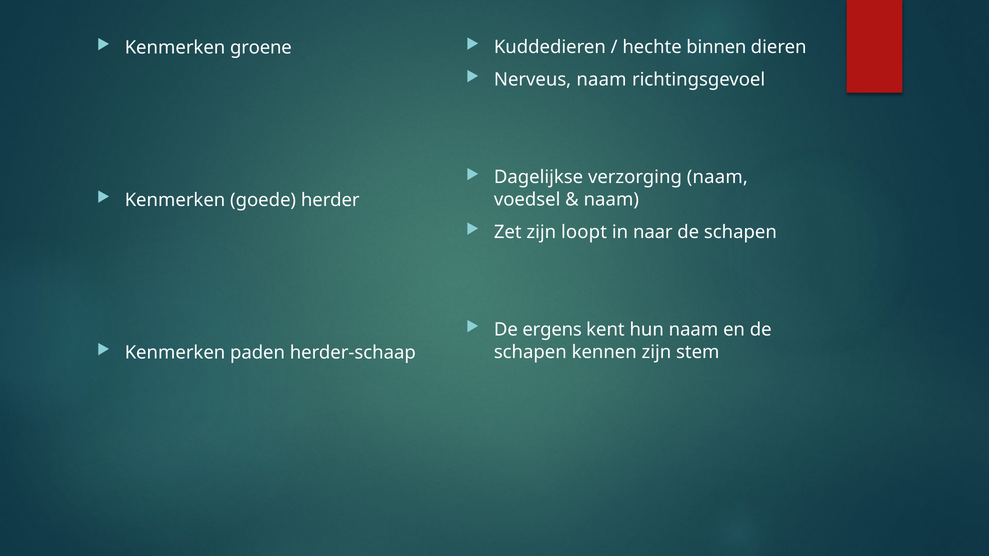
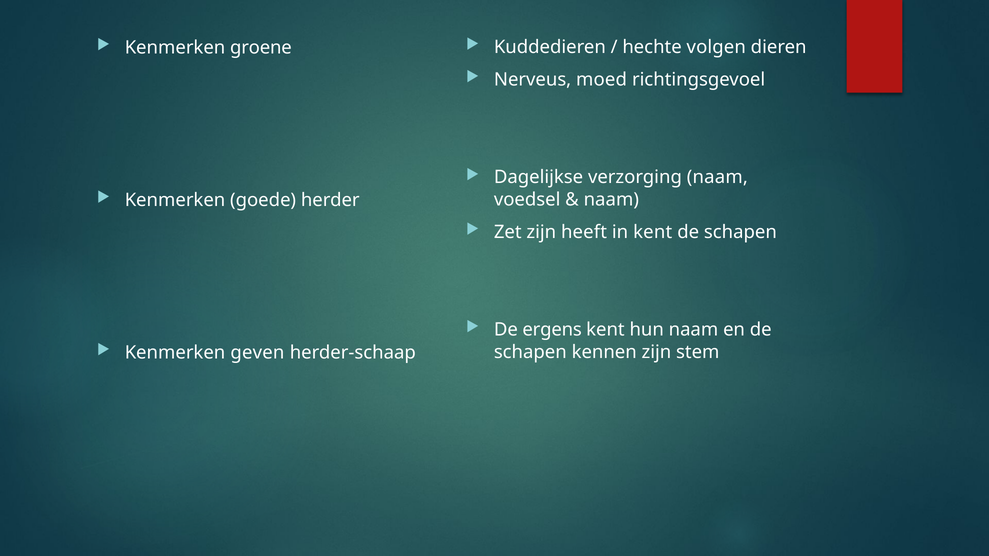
binnen: binnen -> volgen
Nerveus naam: naam -> moed
loopt: loopt -> heeft
in naar: naar -> kent
paden: paden -> geven
